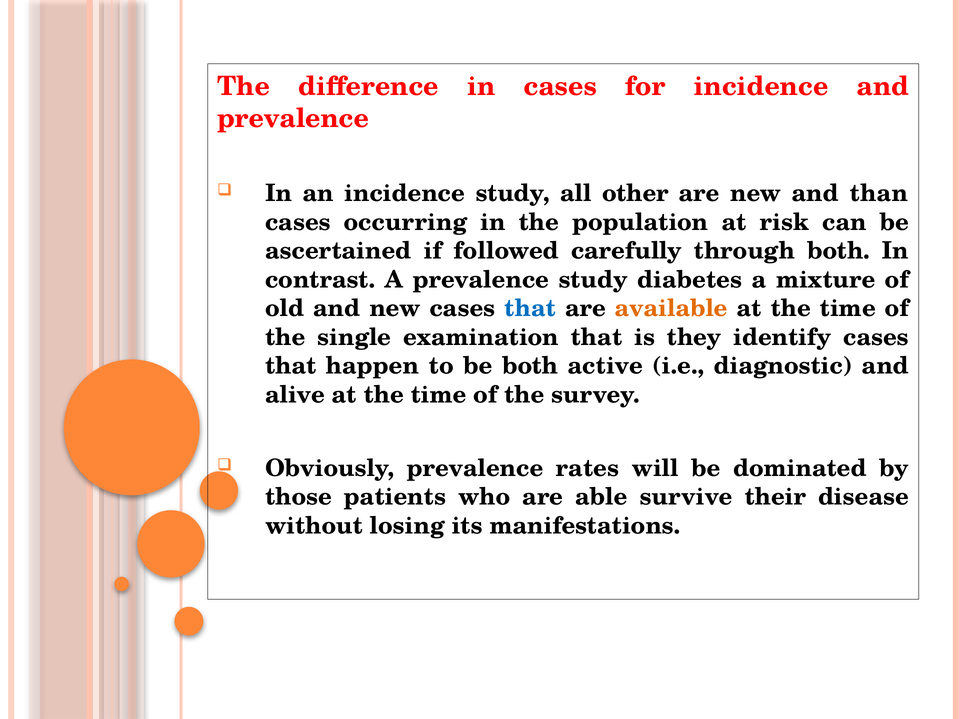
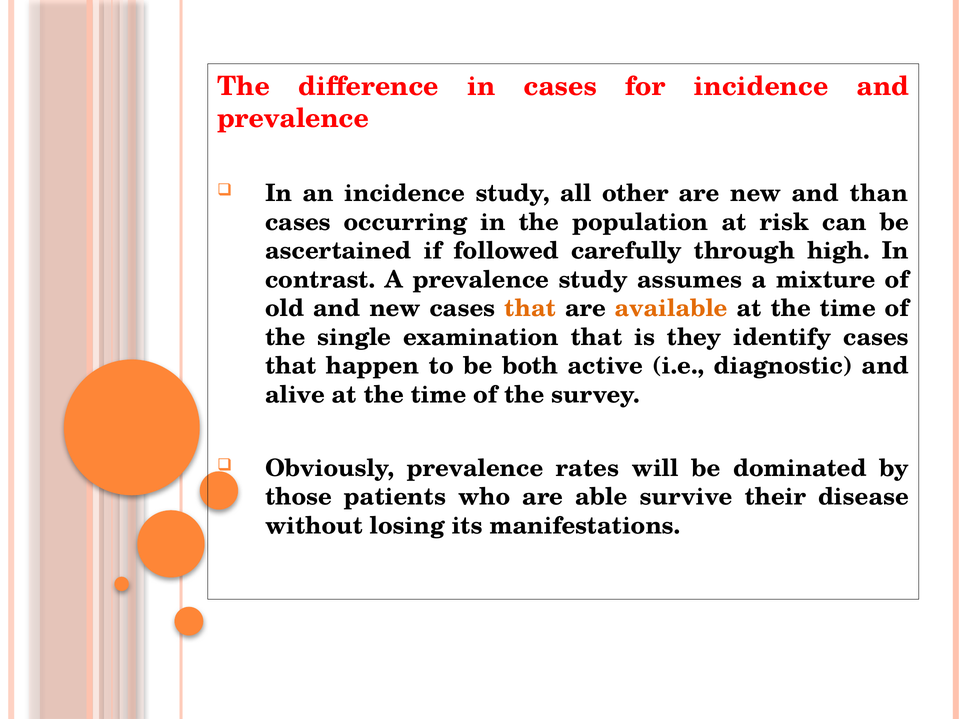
through both: both -> high
diabetes: diabetes -> assumes
that at (530, 309) colour: blue -> orange
